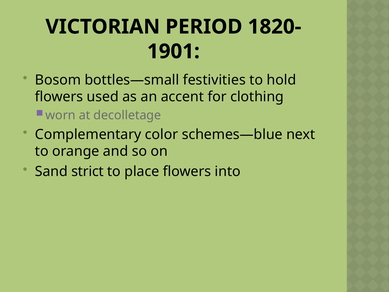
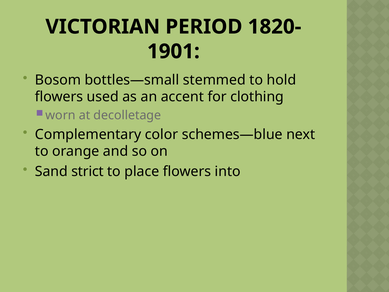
festivities: festivities -> stemmed
